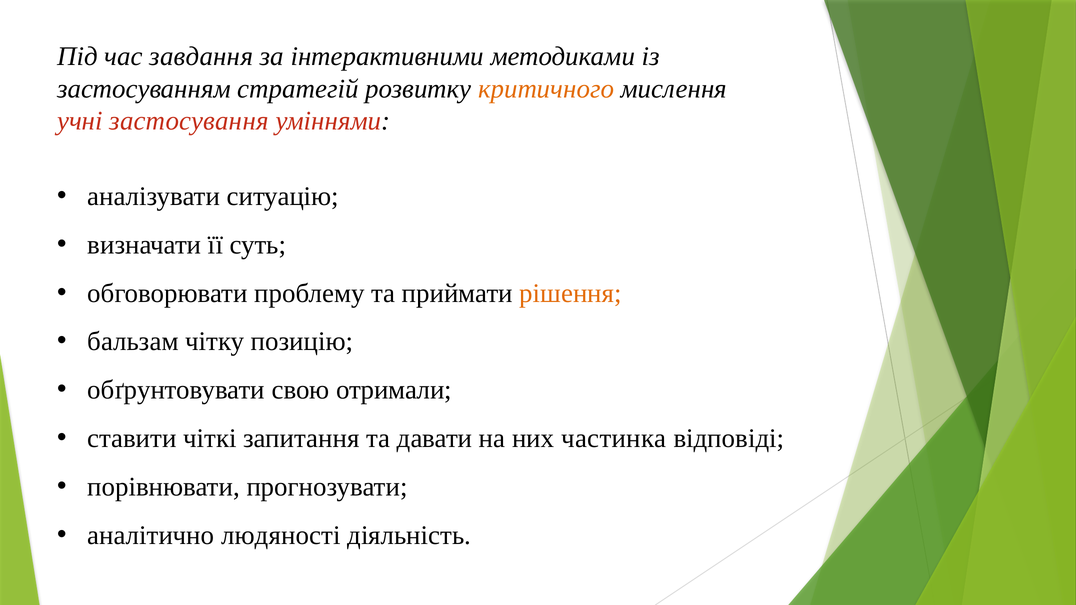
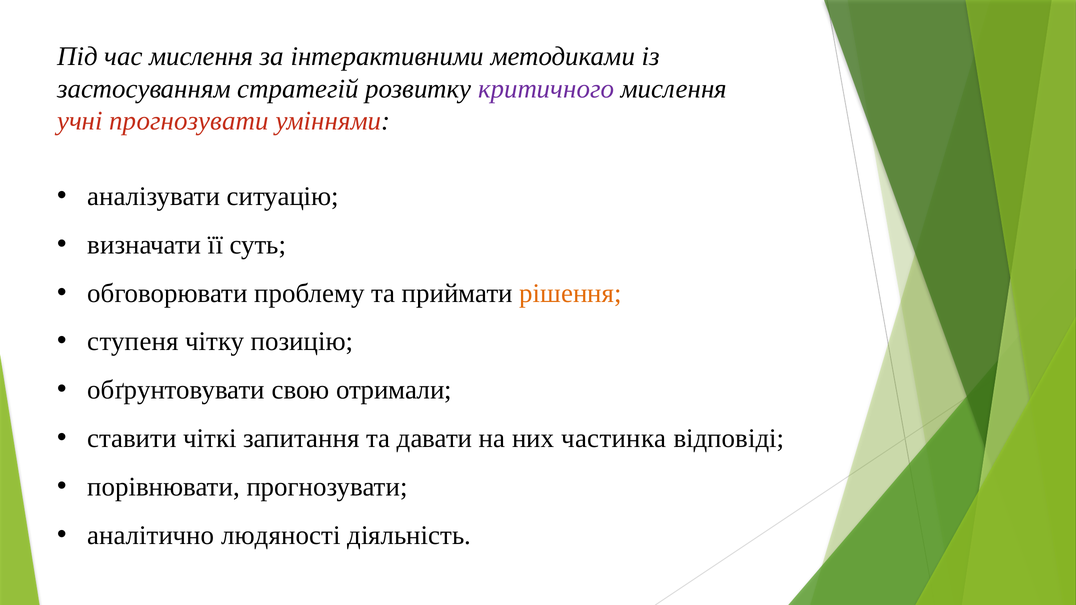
час завдання: завдання -> мислення
критичного colour: orange -> purple
учні застосування: застосування -> прогнозувати
бальзам: бальзам -> ступеня
